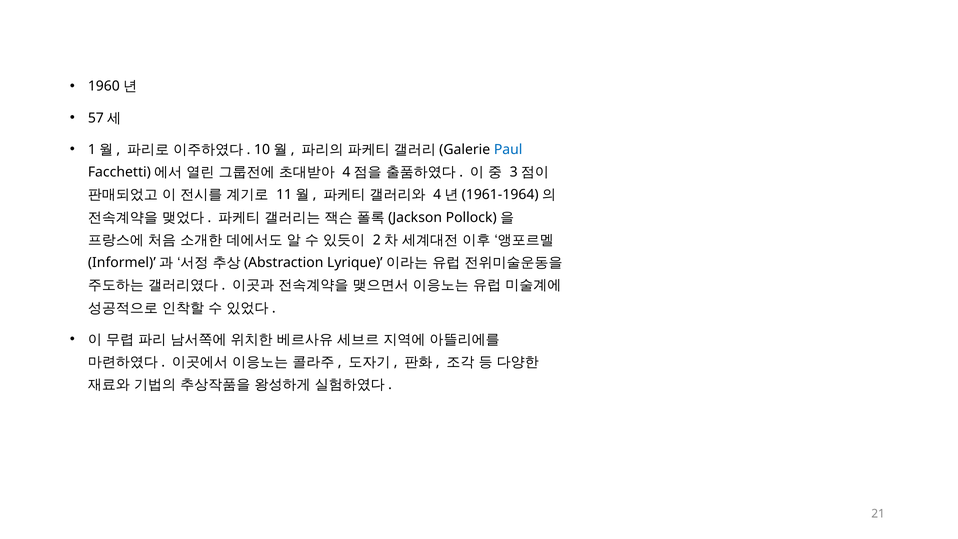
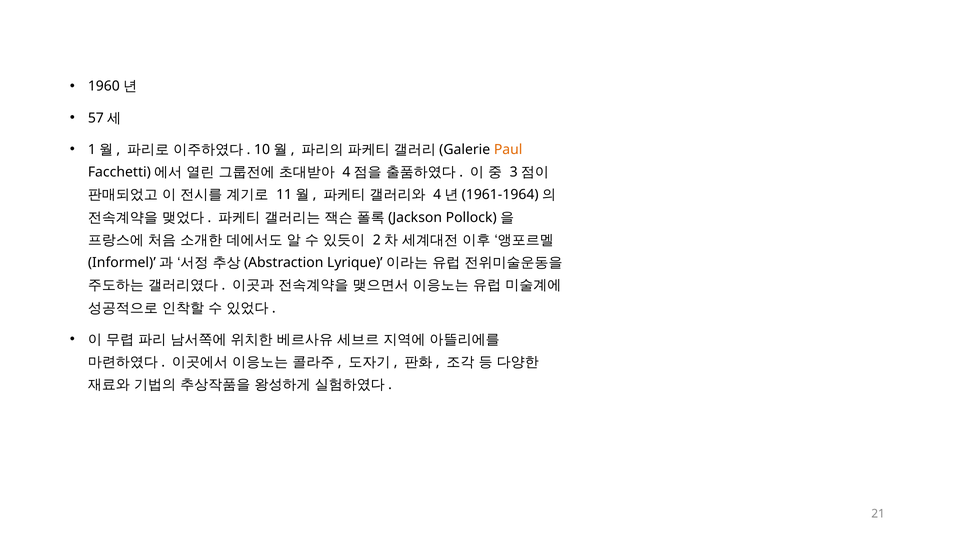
Paul colour: blue -> orange
